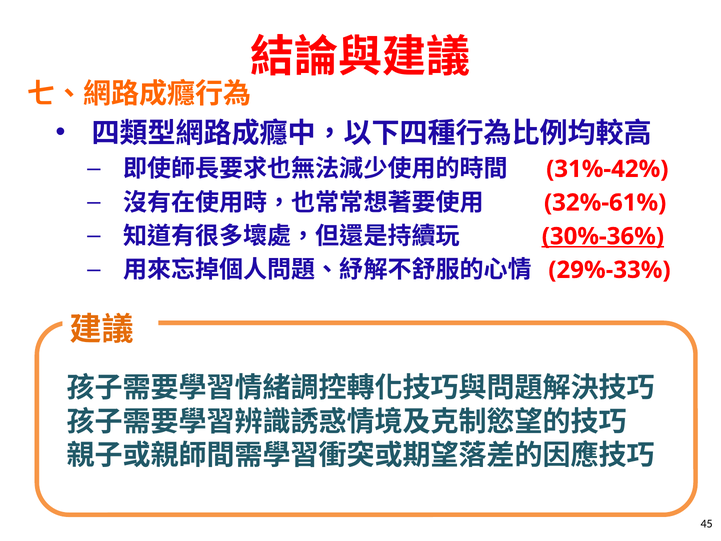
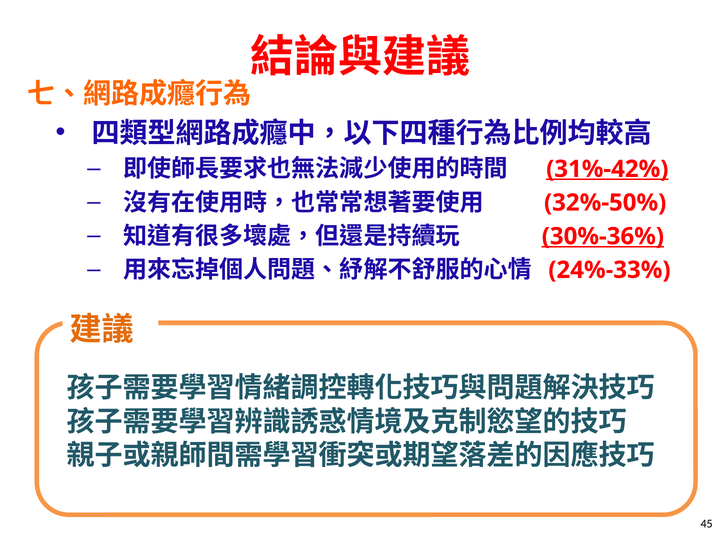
31%-42% underline: none -> present
32%-61%: 32%-61% -> 32%-50%
29%-33%: 29%-33% -> 24%-33%
